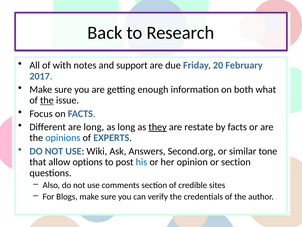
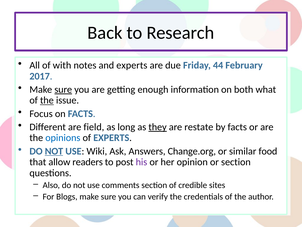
and support: support -> experts
20: 20 -> 44
sure at (63, 89) underline: none -> present
are long: long -> field
NOT at (54, 151) underline: none -> present
Second.org: Second.org -> Change.org
tone: tone -> food
options: options -> readers
his colour: blue -> purple
